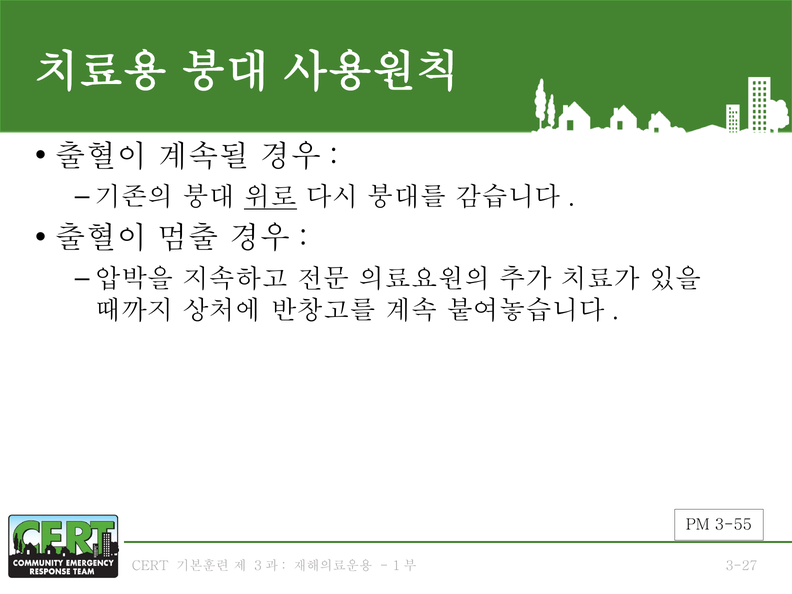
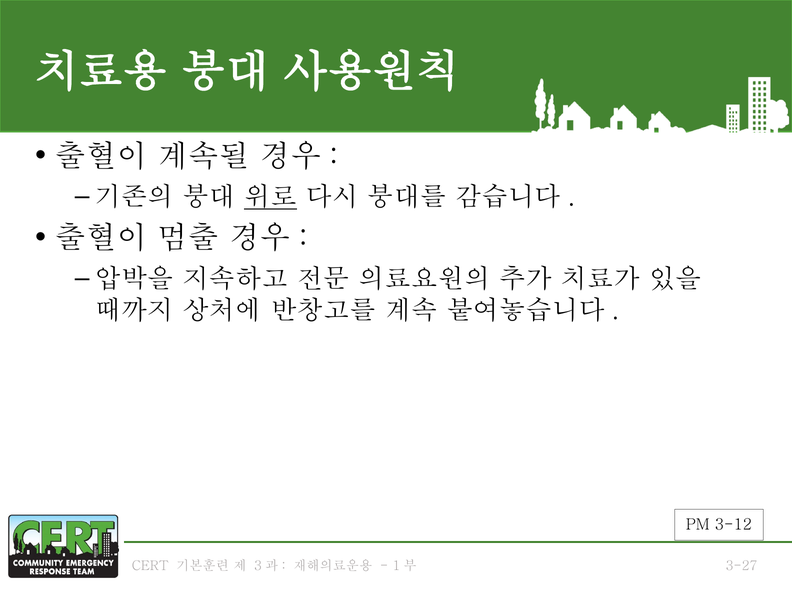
3-55: 3-55 -> 3-12
